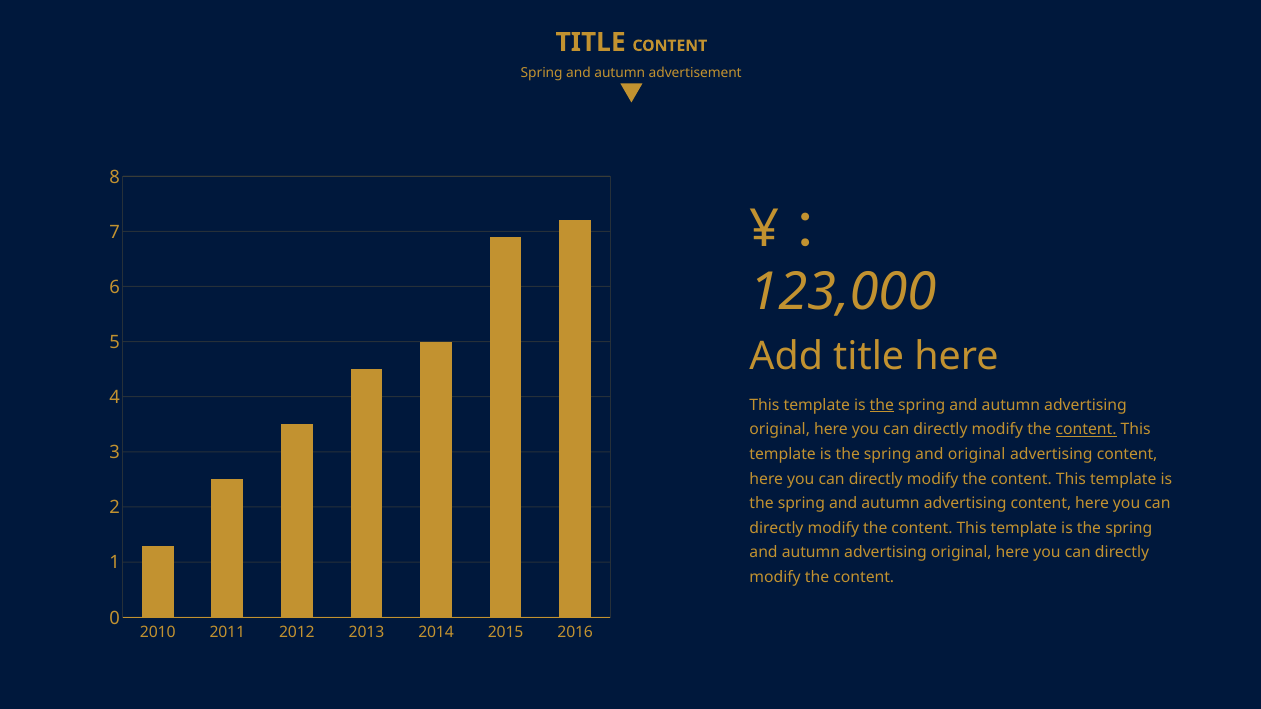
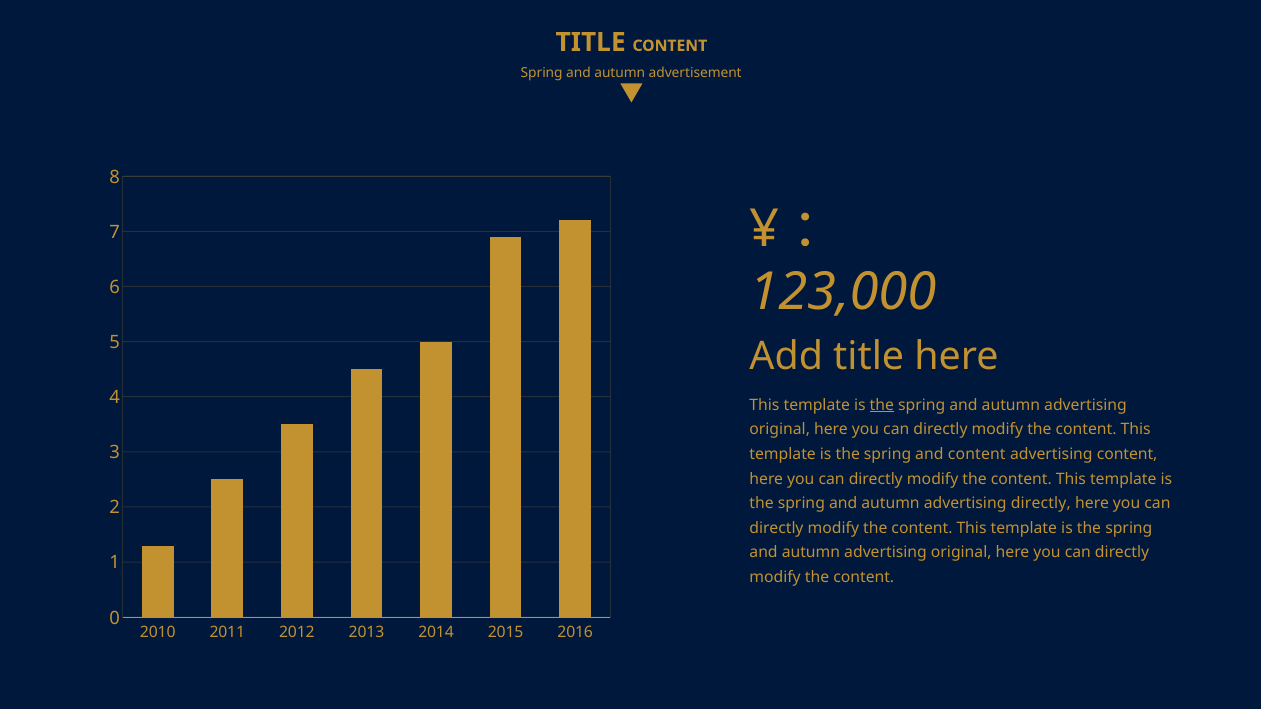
content at (1086, 430) underline: present -> none
and original: original -> content
autumn advertising content: content -> directly
